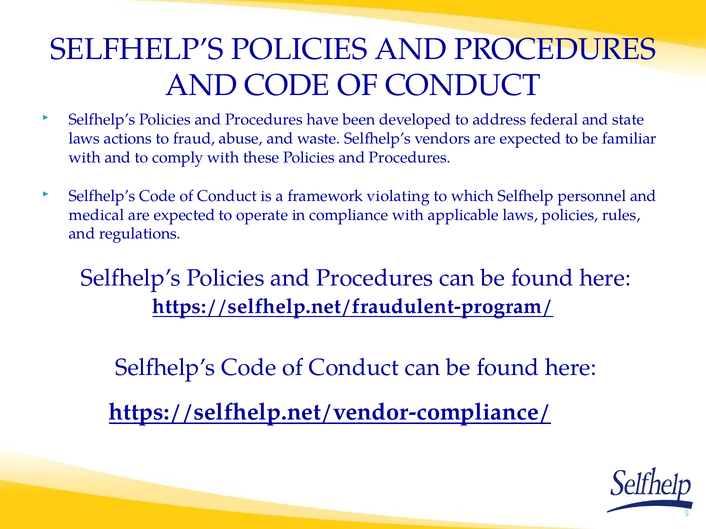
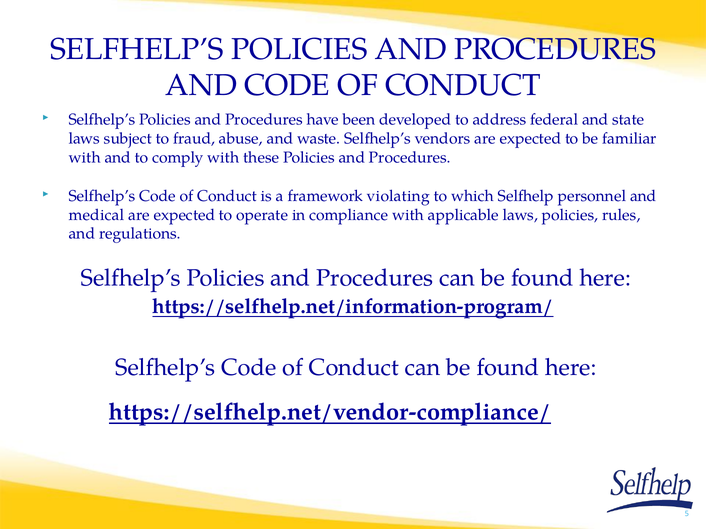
actions: actions -> subject
https://selfhelp.net/fraudulent-program/: https://selfhelp.net/fraudulent-program/ -> https://selfhelp.net/information-program/
